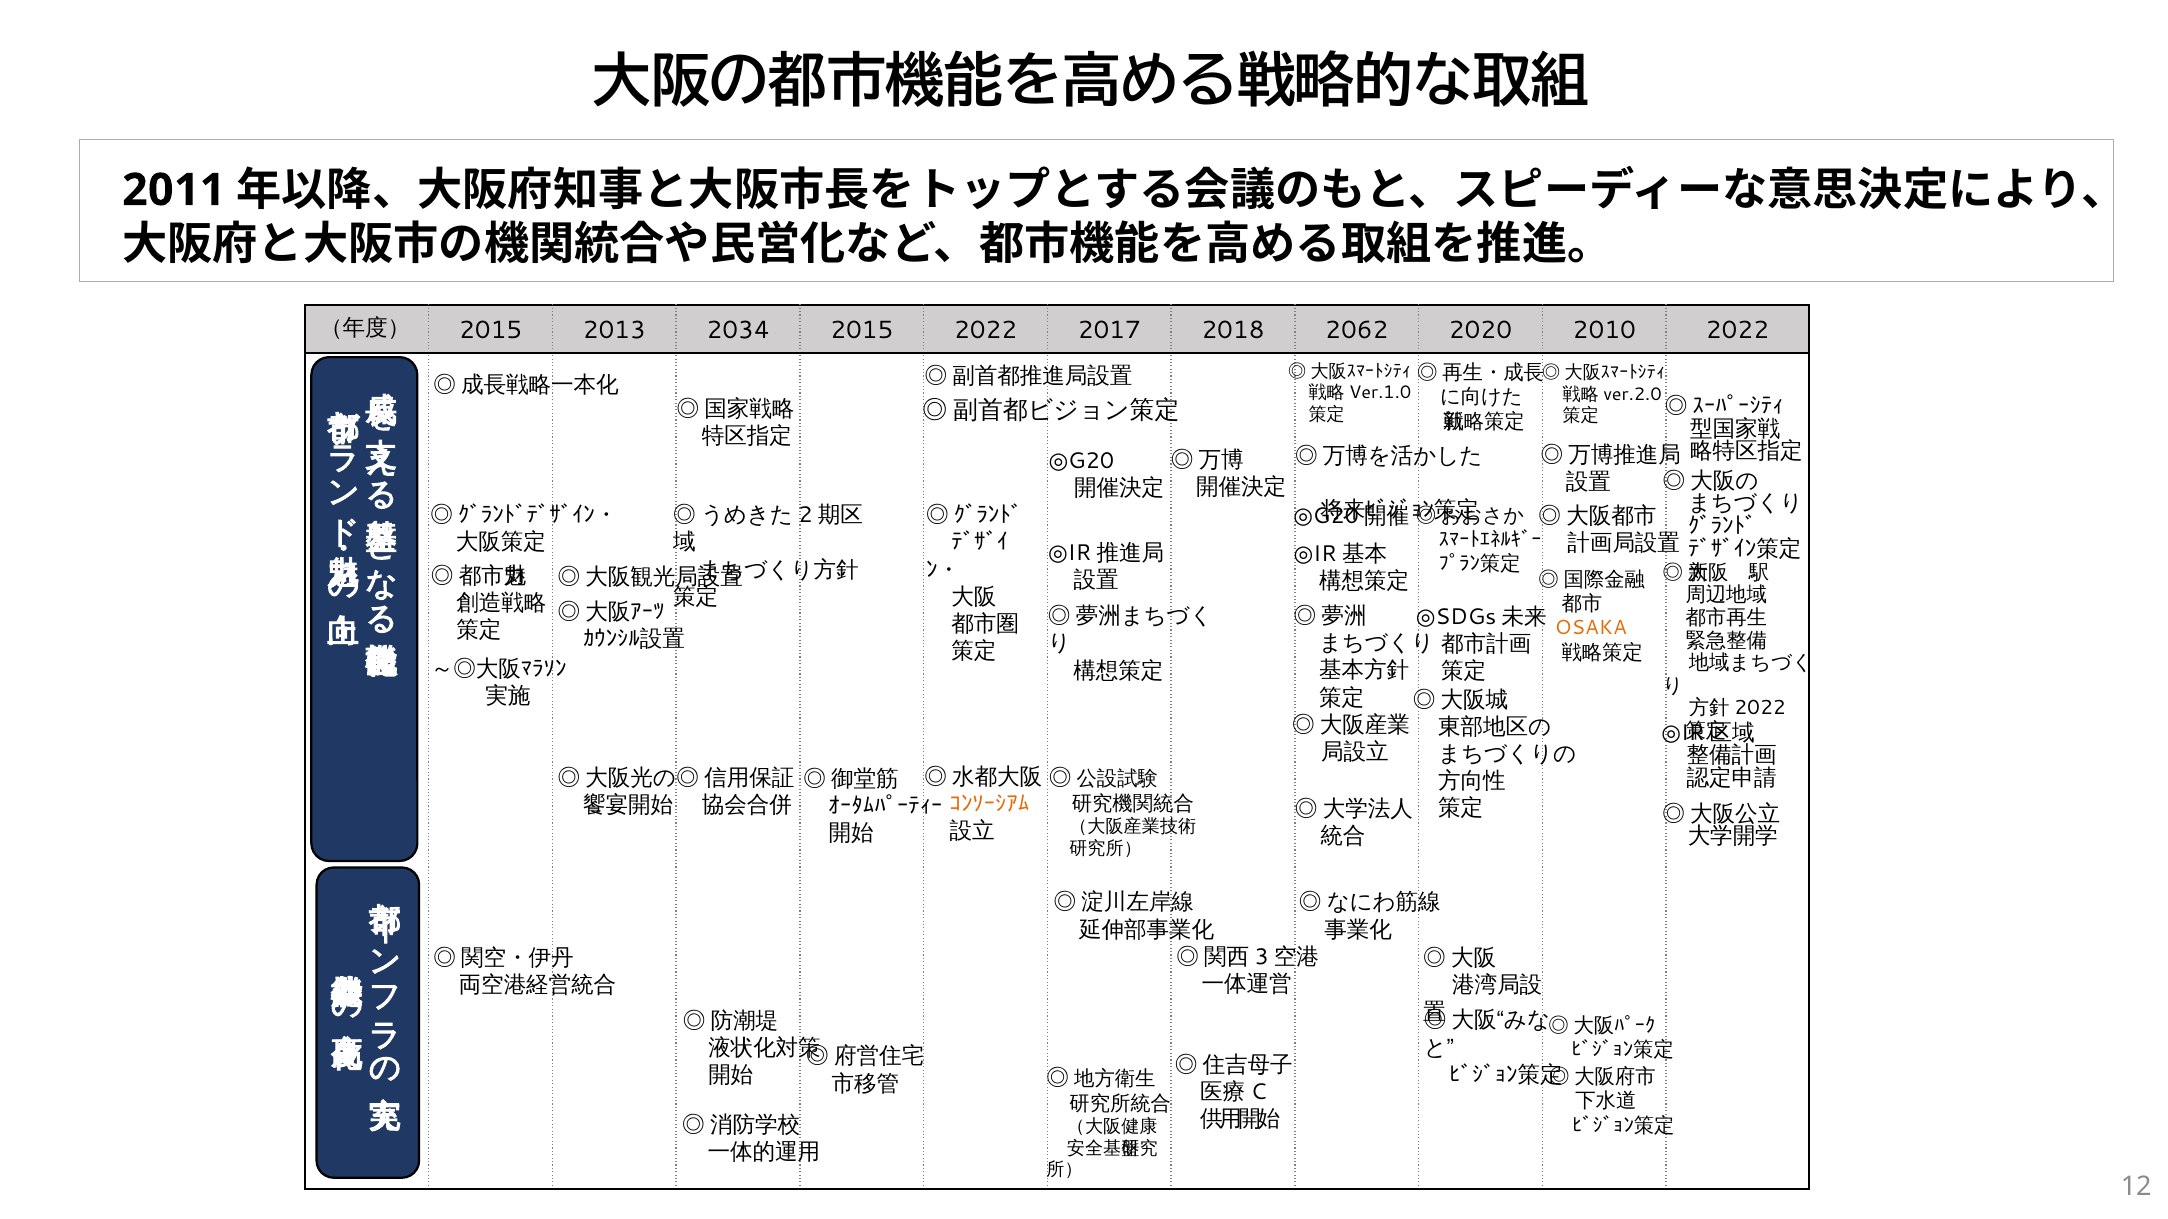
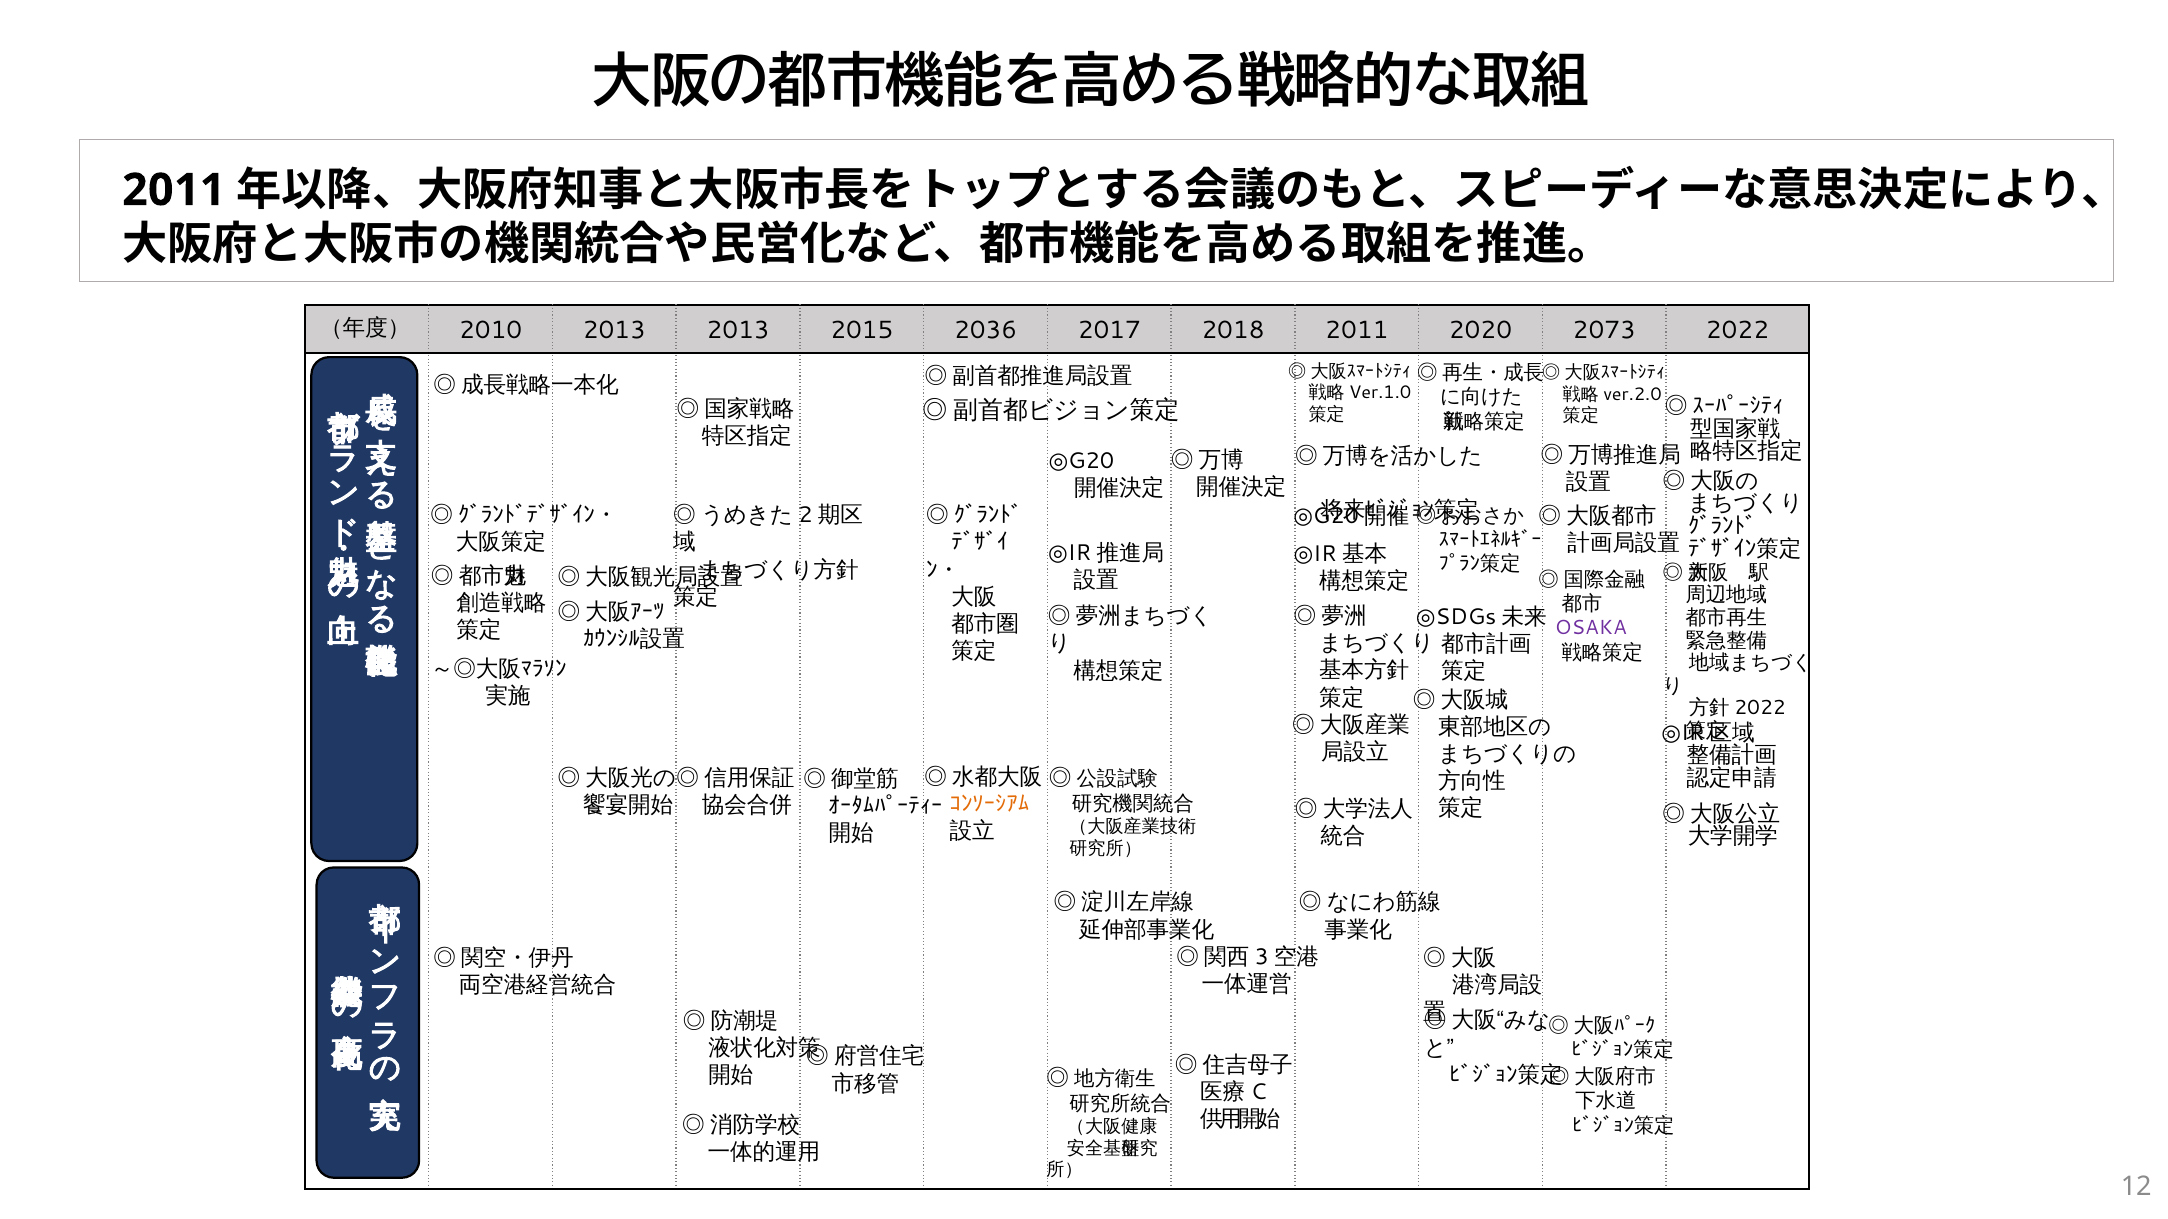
2015 at (491, 331): 2015 -> 2010
2013 2034: 2034 -> 2013
2015 2022: 2022 -> 2036
2018 2062: 2062 -> 2011
2010: 2010 -> 2073
OSAKA colour: orange -> purple
